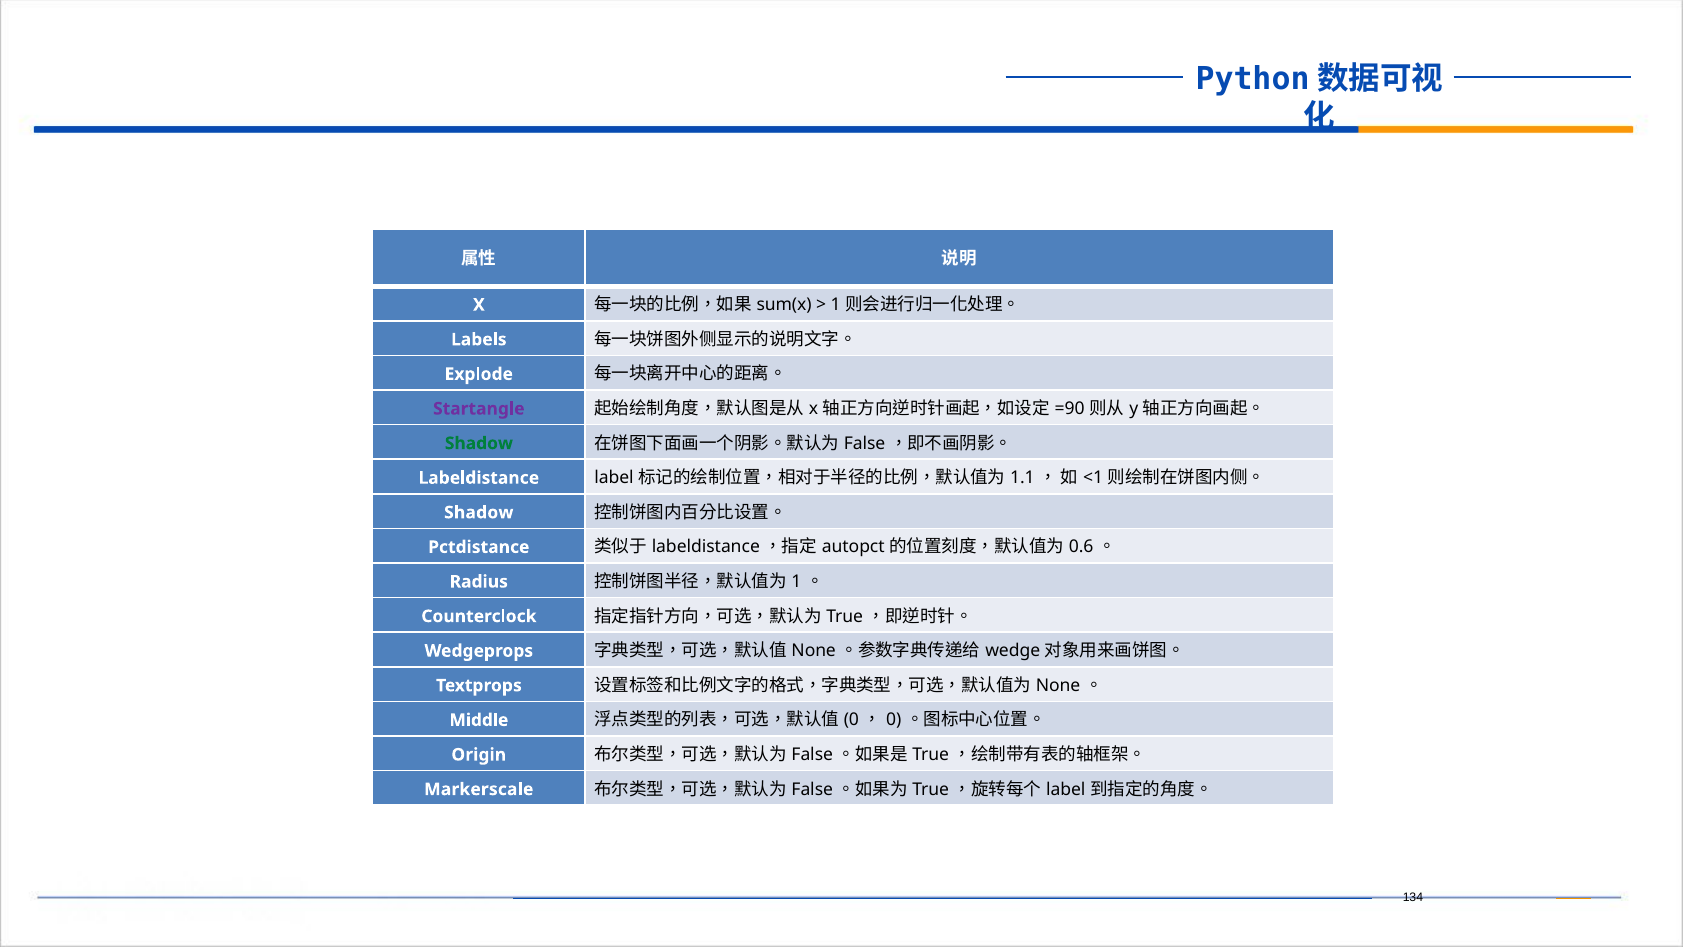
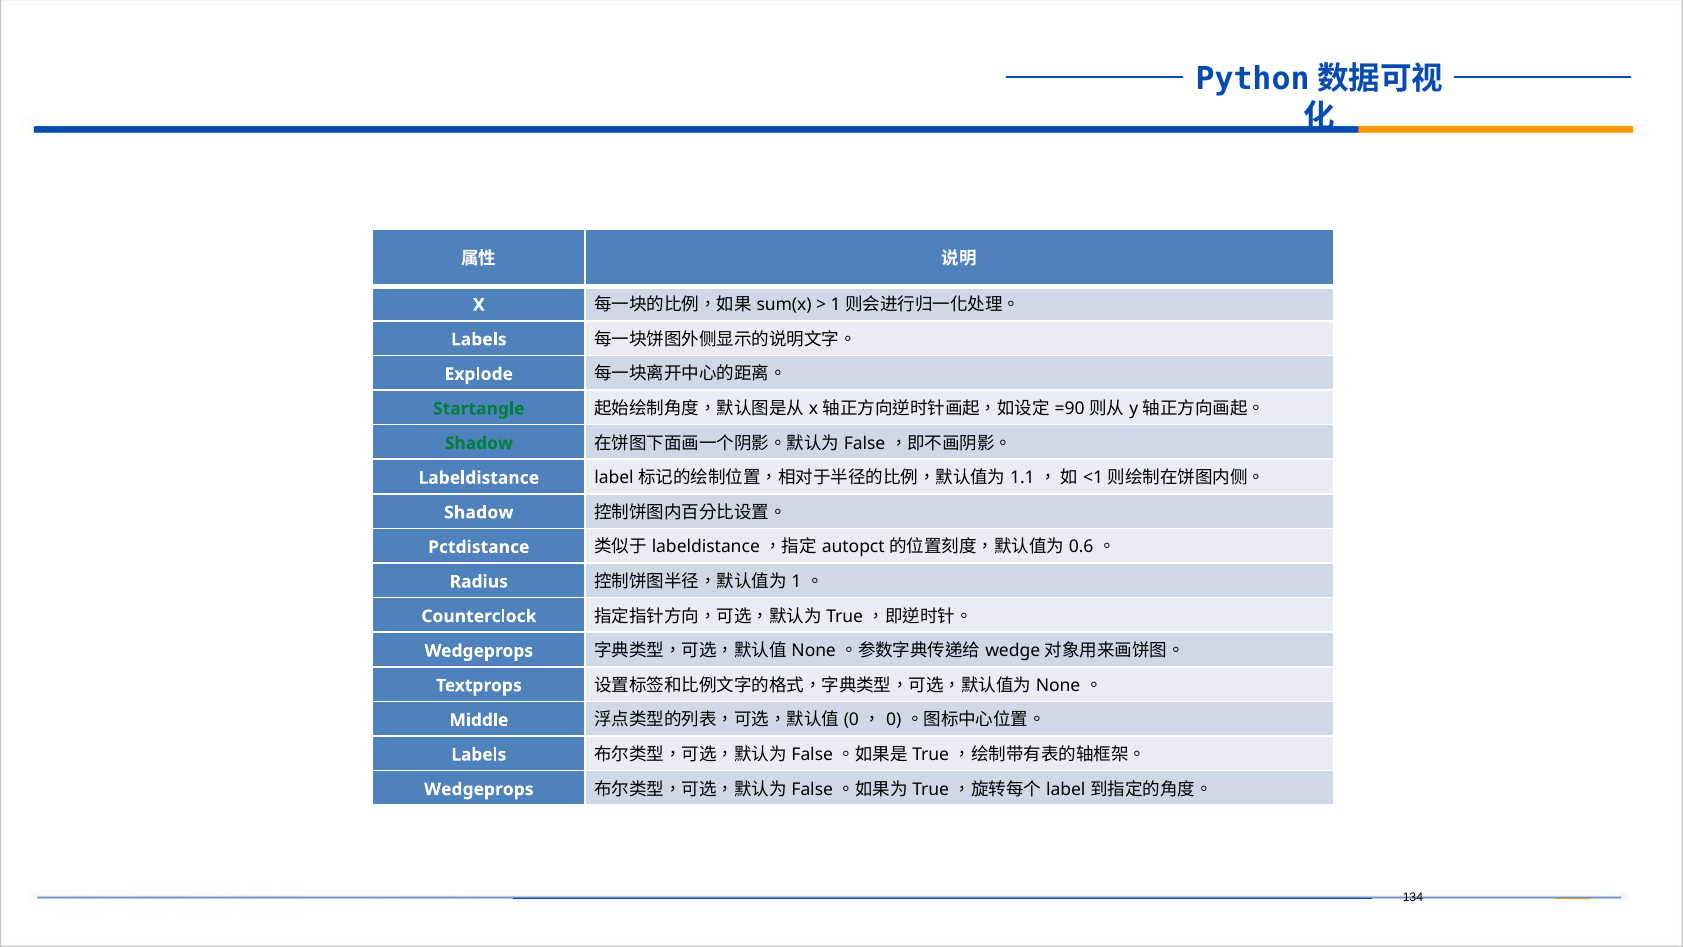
Startangle colour: purple -> green
Origin at (479, 754): Origin -> Labels
Markerscale at (479, 789): Markerscale -> Wedgeprops
